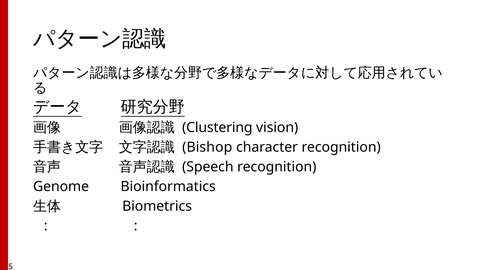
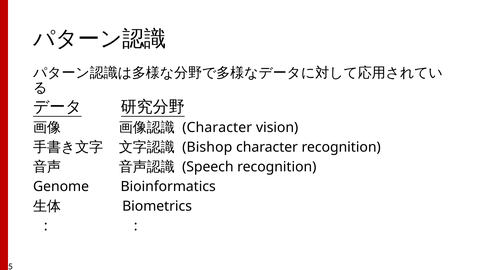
Clustering at (217, 127): Clustering -> Character
